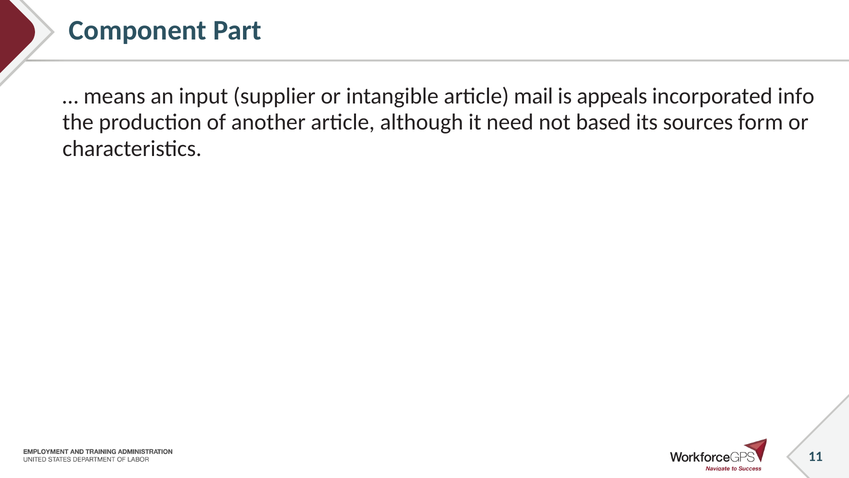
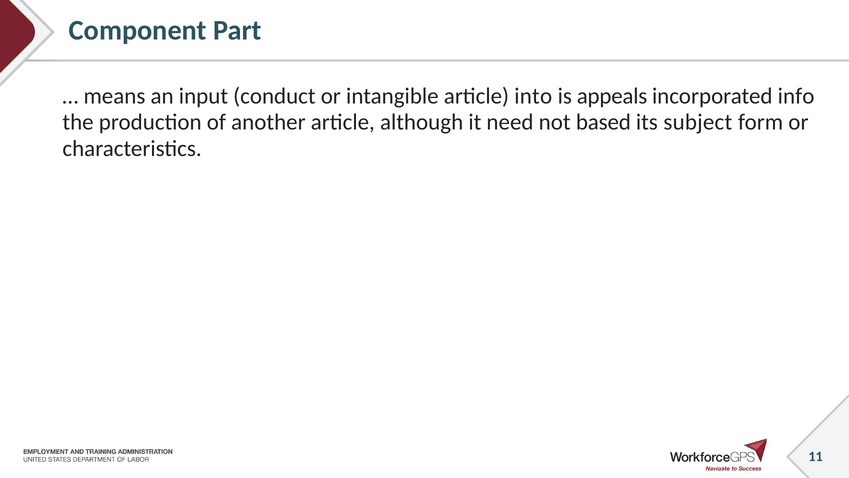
supplier: supplier -> conduct
mail: mail -> into
sources: sources -> subject
